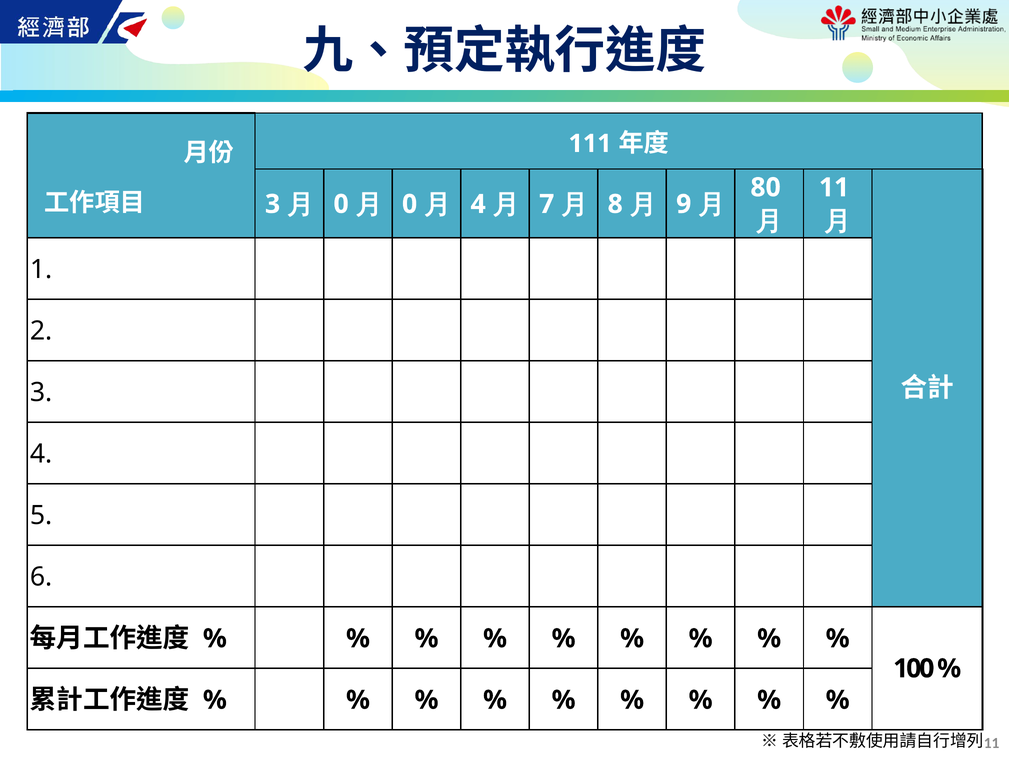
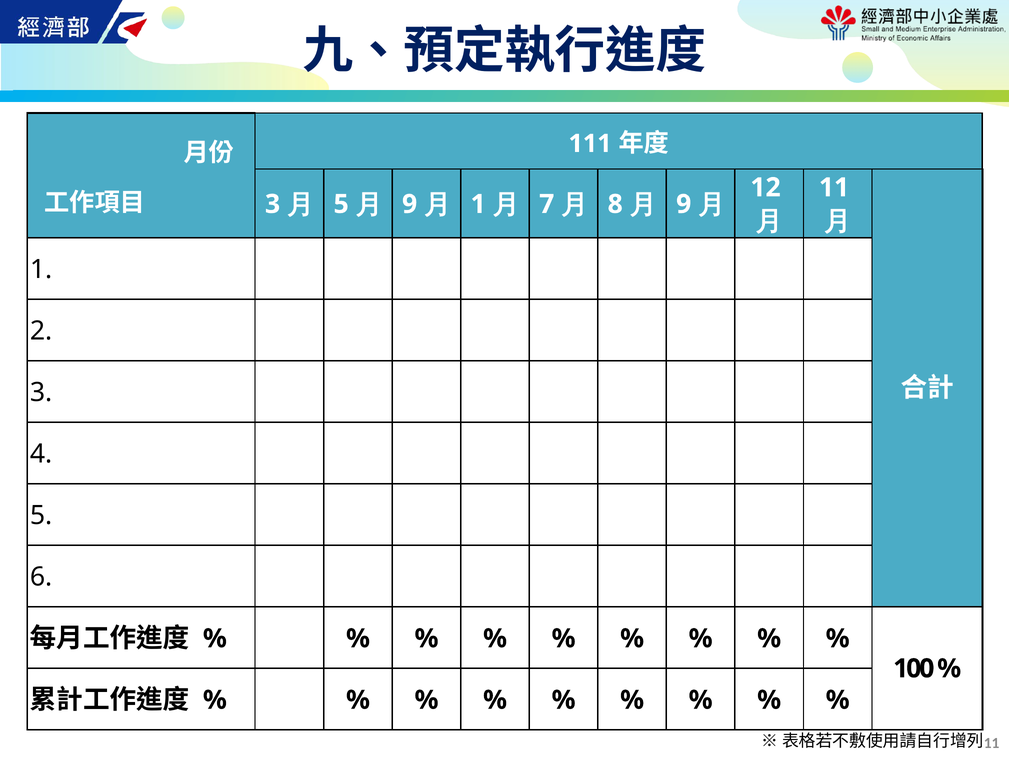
0 at (341, 204): 0 -> 5
0 at (410, 204): 0 -> 9
4 at (478, 204): 4 -> 1
80: 80 -> 12
